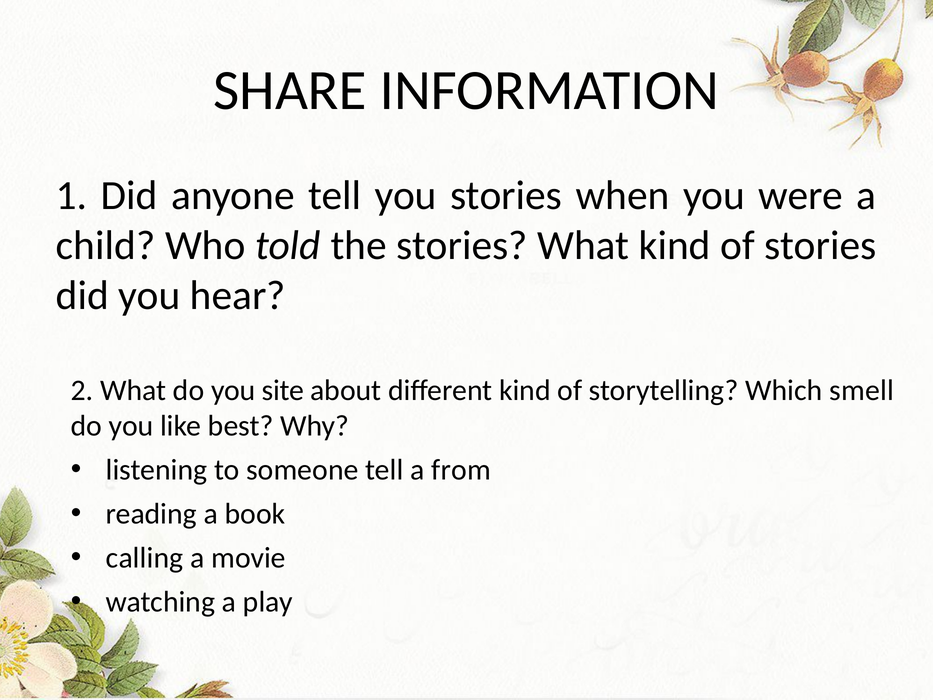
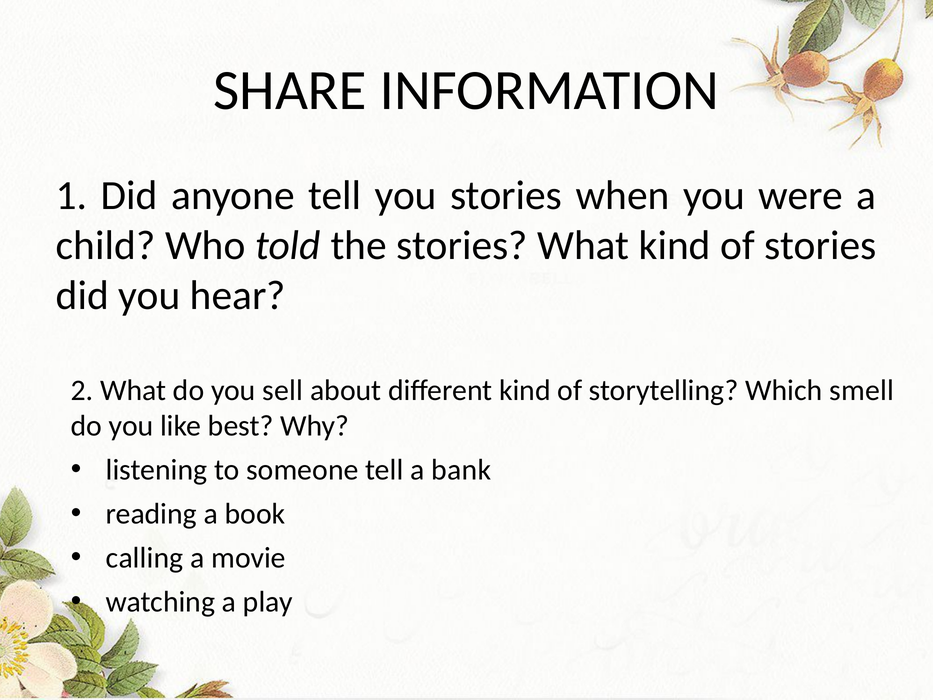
site: site -> sell
from: from -> bank
